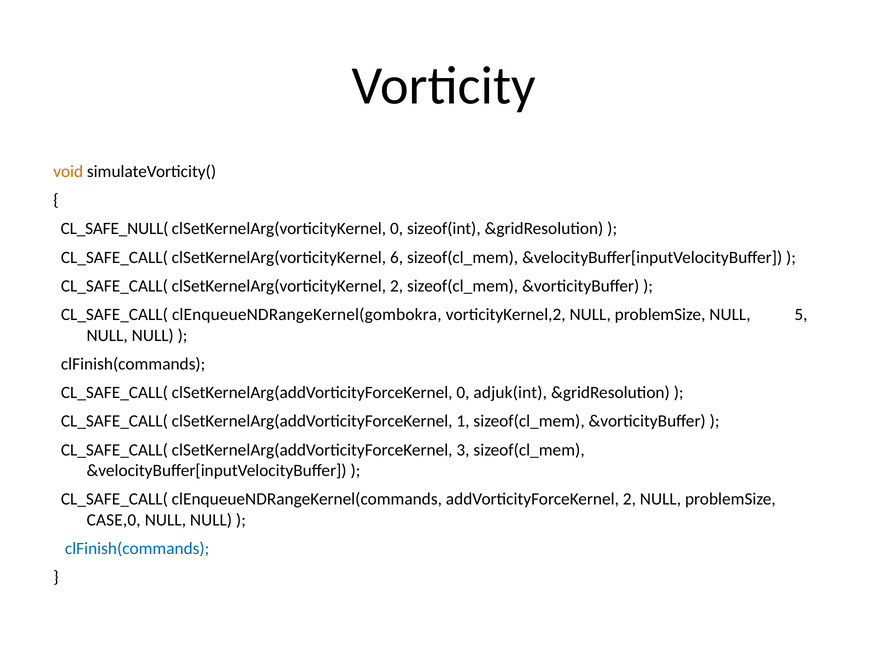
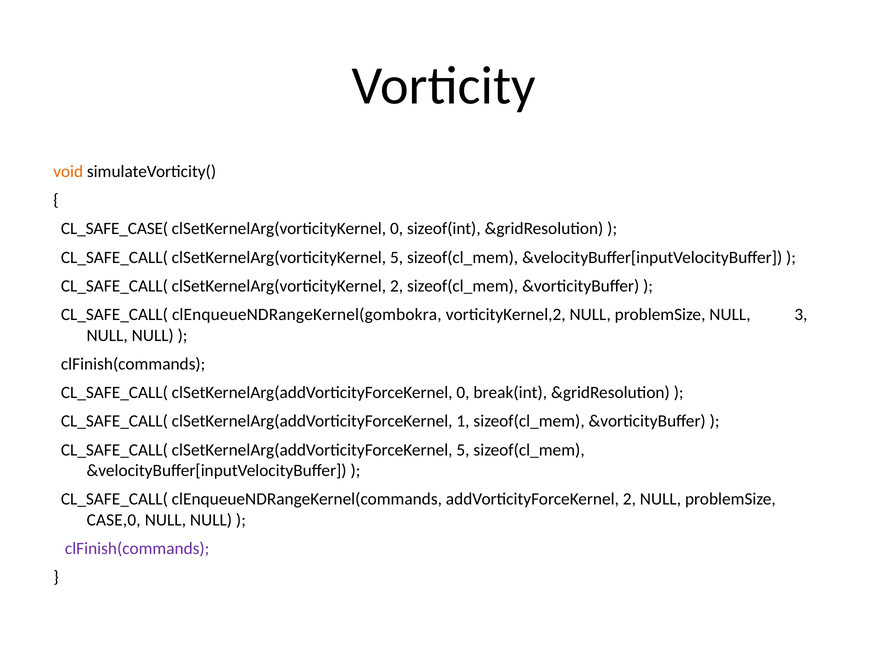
CL_SAFE_NULL(: CL_SAFE_NULL( -> CL_SAFE_CASE(
clSetKernelArg(vorticityKernel 6: 6 -> 5
5: 5 -> 3
adjuk(int: adjuk(int -> break(int
clSetKernelArg(addVorticityForceKernel 3: 3 -> 5
clFinish(commands at (137, 549) colour: blue -> purple
